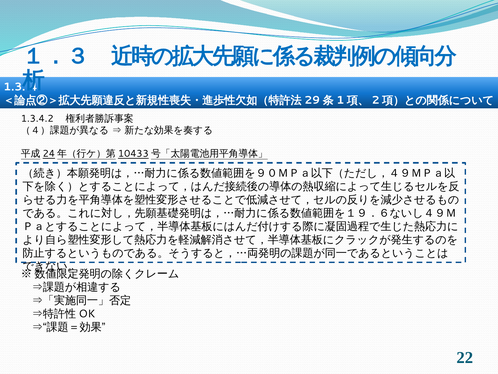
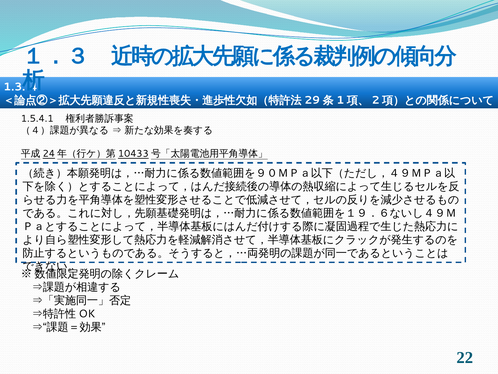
1.3.4.2: 1.3.4.2 -> 1.5.4.1
